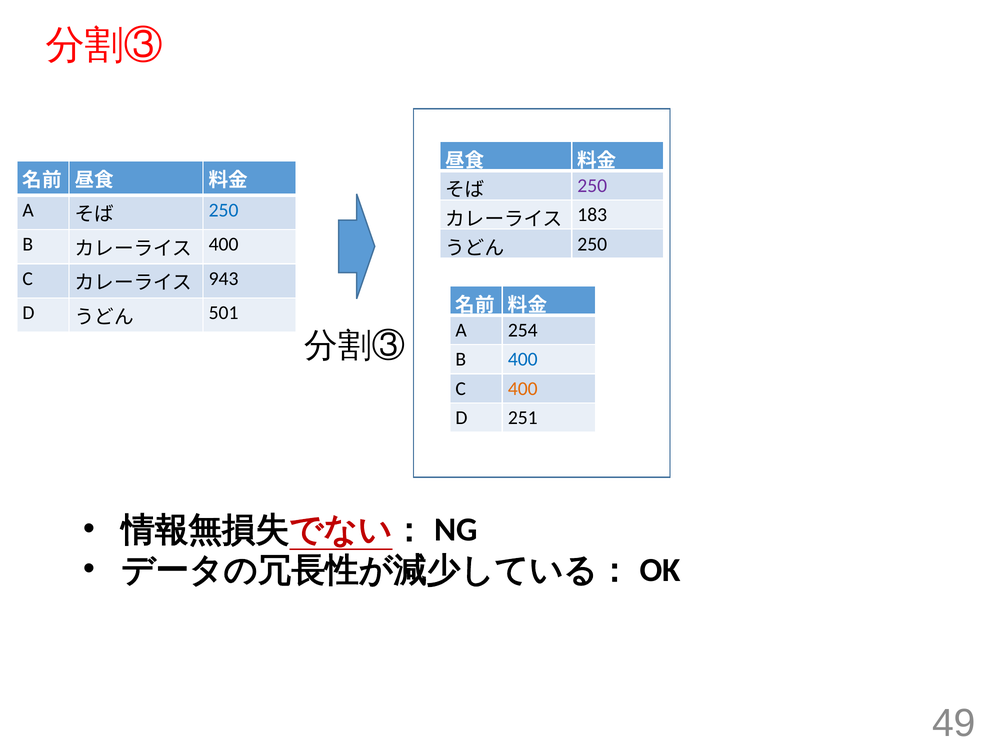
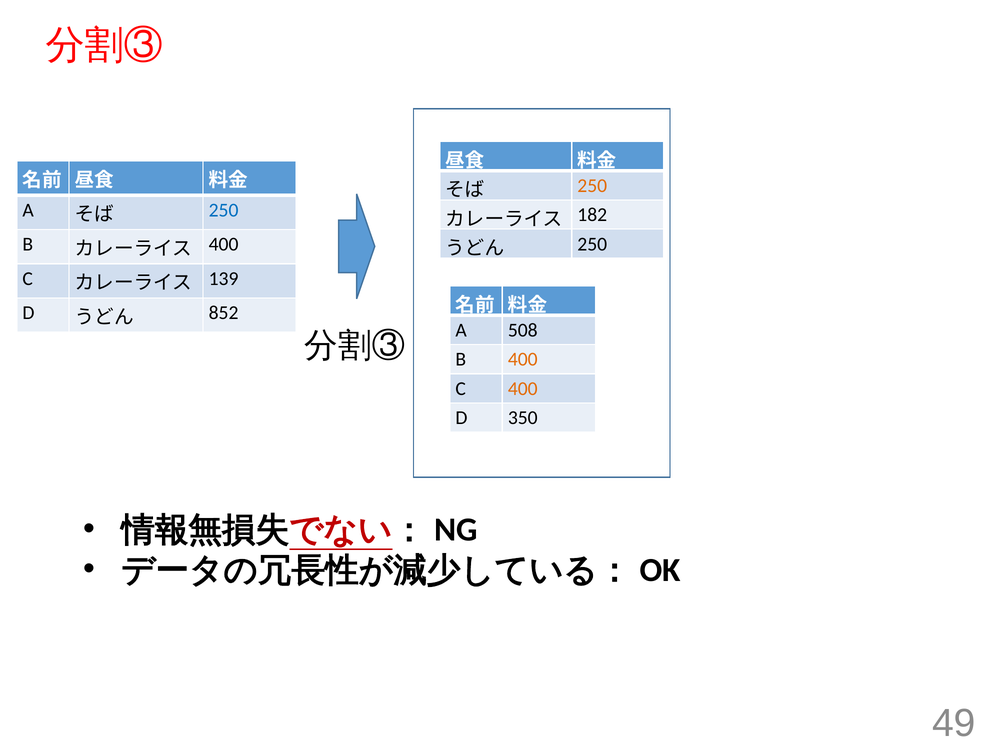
250 at (592, 186) colour: purple -> orange
183: 183 -> 182
943: 943 -> 139
501: 501 -> 852
254: 254 -> 508
400 at (523, 359) colour: blue -> orange
251: 251 -> 350
